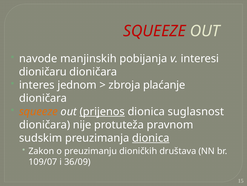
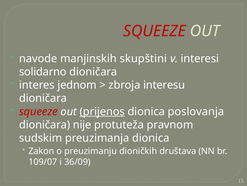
pobijanja: pobijanja -> skupštini
dioničaru: dioničaru -> solidarno
plaćanje: plaćanje -> interesu
squeeze at (38, 111) colour: orange -> red
suglasnost: suglasnost -> poslovanja
dionica at (151, 137) underline: present -> none
